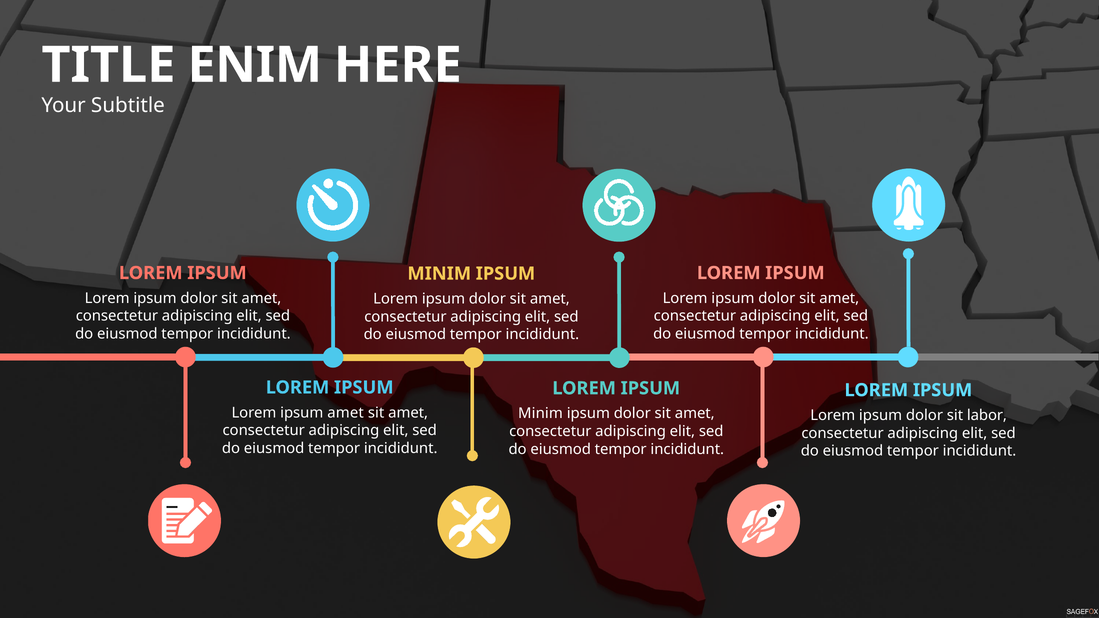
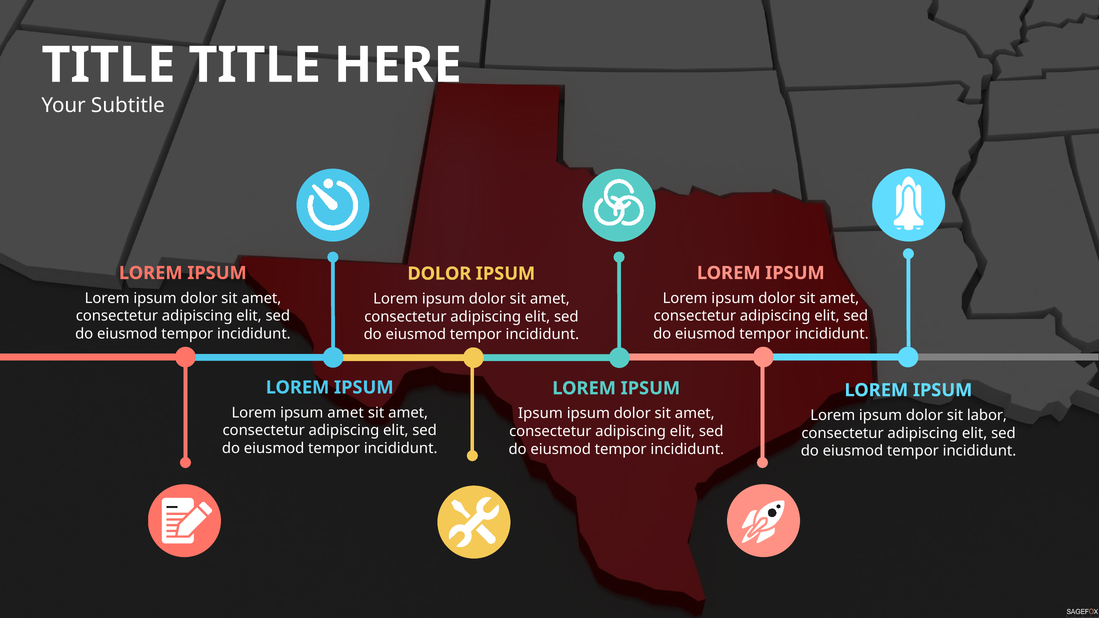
ENIM at (255, 65): ENIM -> TITLE
MINIM at (439, 274): MINIM -> DOLOR
Minim at (540, 414): Minim -> Ipsum
